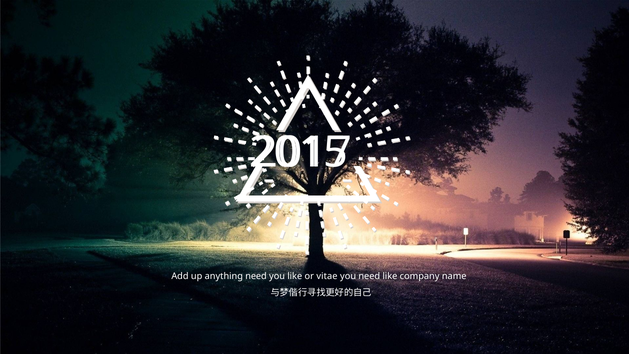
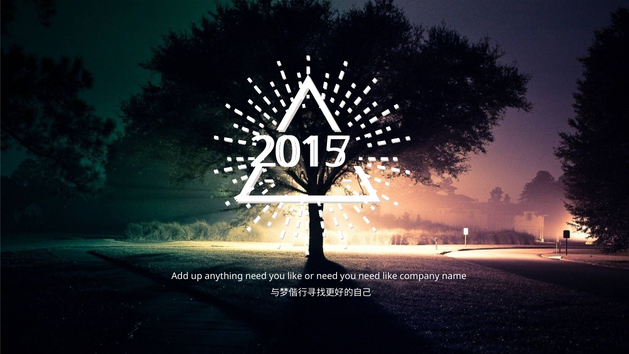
or vitae: vitae -> need
